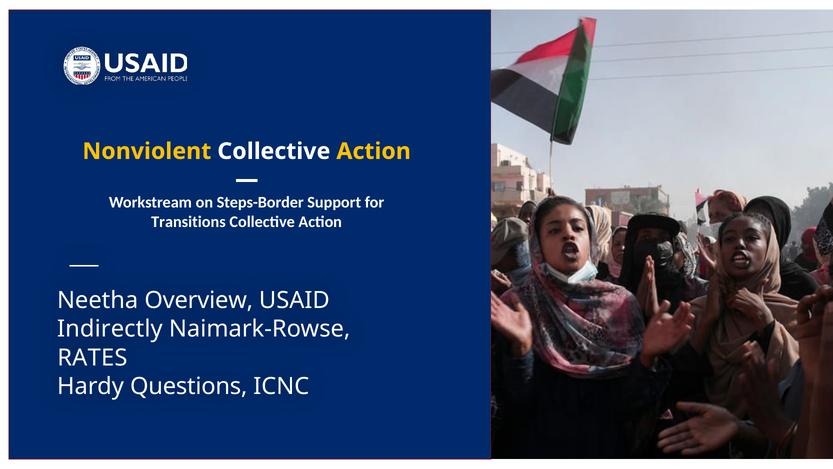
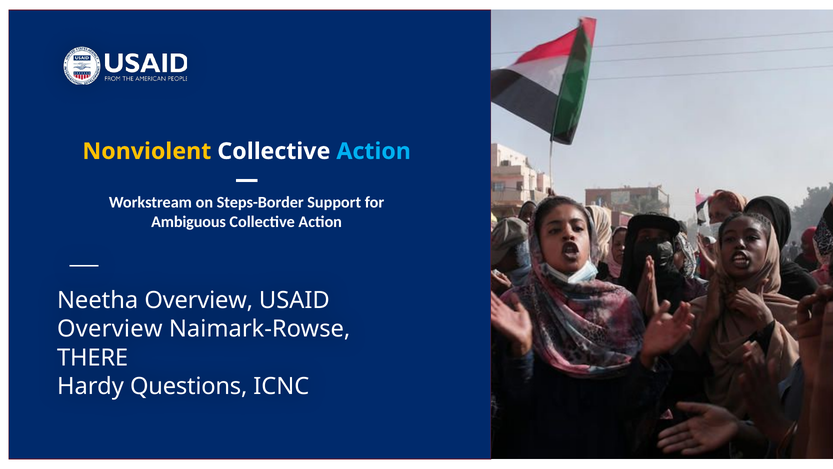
Action at (374, 151) colour: yellow -> light blue
Transitions: Transitions -> Ambiguous
Indirectly at (110, 329): Indirectly -> Overview
RATES: RATES -> THERE
